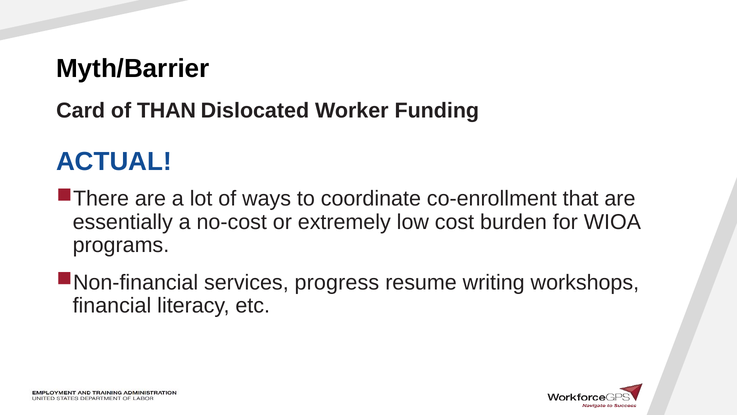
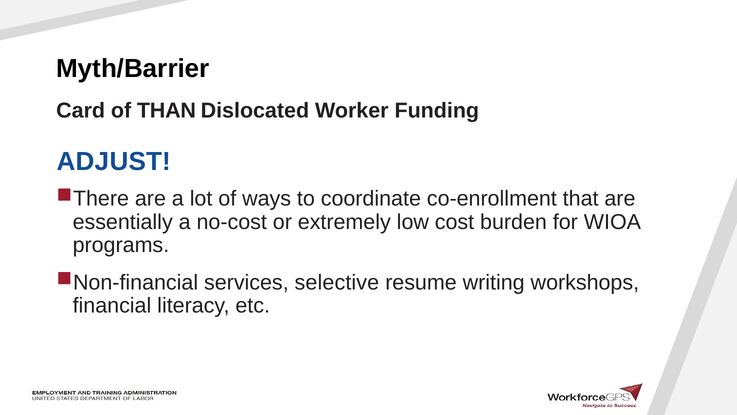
ACTUAL: ACTUAL -> ADJUST
progress: progress -> selective
